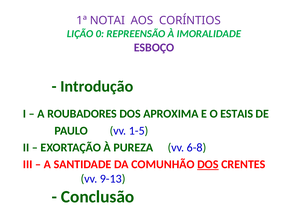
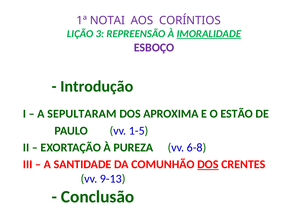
0: 0 -> 3
IMORALIDADE underline: none -> present
ROUBADORES: ROUBADORES -> SEPULTARAM
ESTAIS: ESTAIS -> ESTÃO
